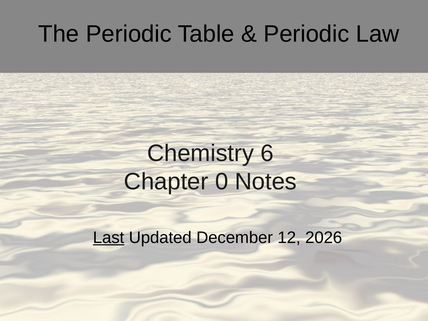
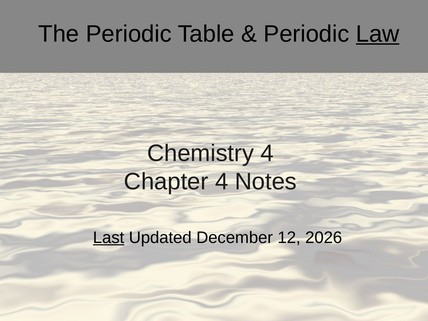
Law underline: none -> present
Chemistry 6: 6 -> 4
Chapter 0: 0 -> 4
